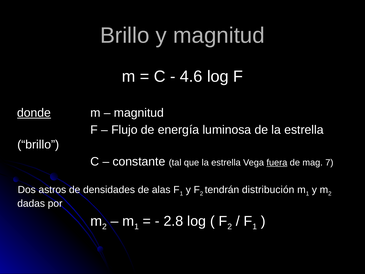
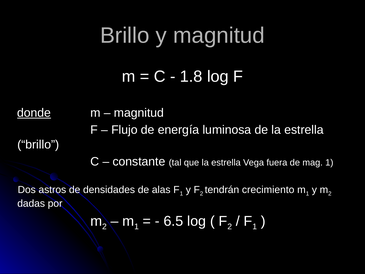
4.6: 4.6 -> 1.8
fuera underline: present -> none
mag 7: 7 -> 1
distribución: distribución -> crecimiento
2.8: 2.8 -> 6.5
